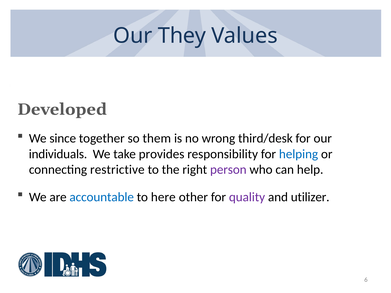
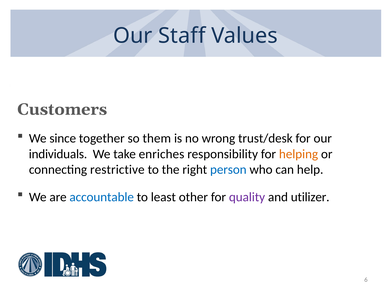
They: They -> Staff
Developed: Developed -> Customers
third/desk: third/desk -> trust/desk
provides: provides -> enriches
helping colour: blue -> orange
person colour: purple -> blue
here: here -> least
